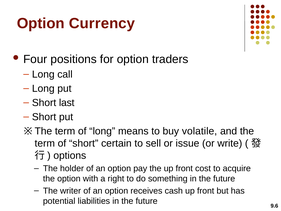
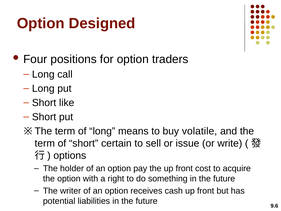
Currency: Currency -> Designed
last: last -> like
